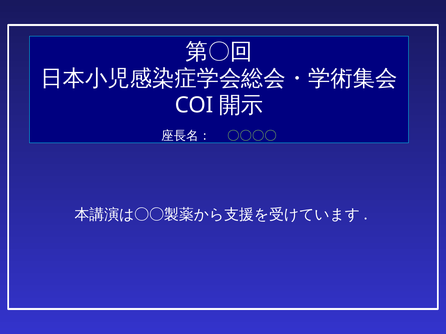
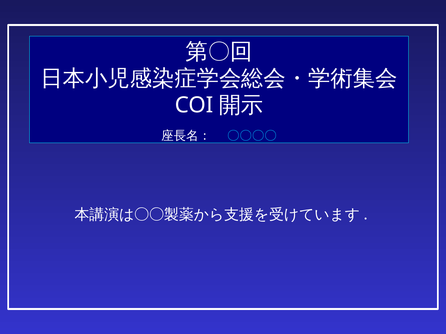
〇〇〇〇 colour: light green -> light blue
